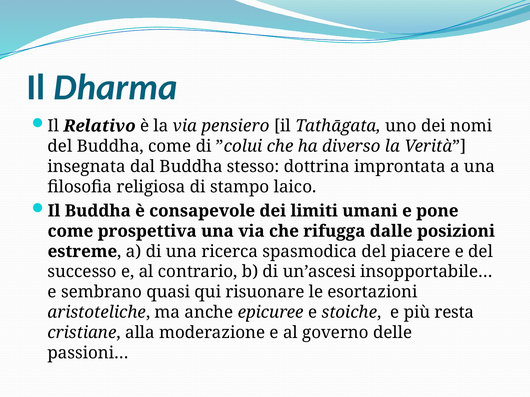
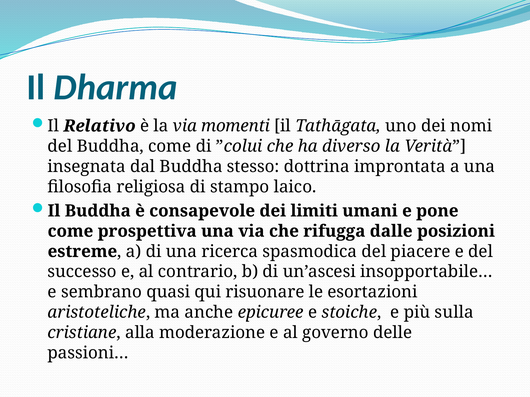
pensiero: pensiero -> momenti
resta: resta -> sulla
